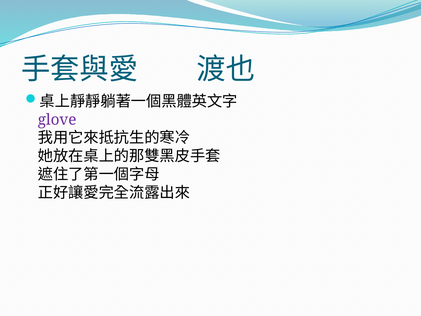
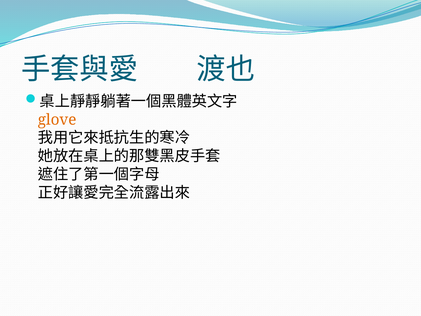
glove colour: purple -> orange
